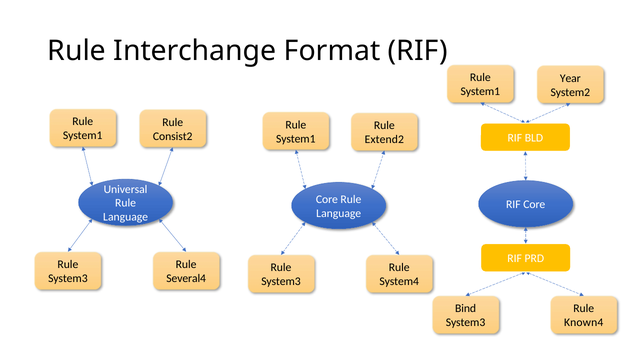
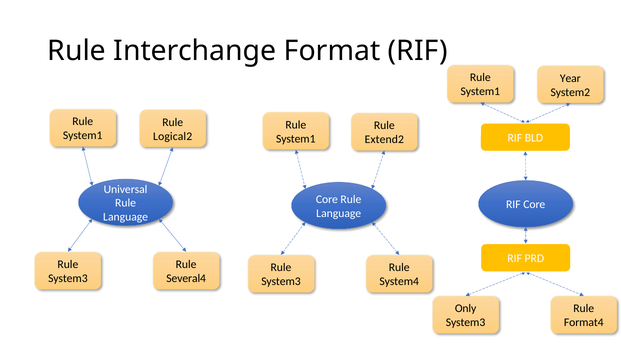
Consist2: Consist2 -> Logical2
Bind: Bind -> Only
Known4: Known4 -> Format4
